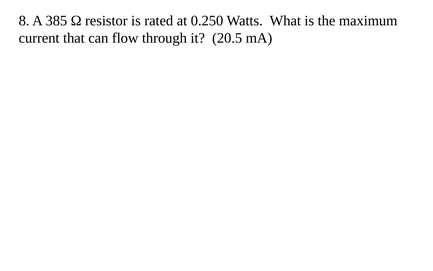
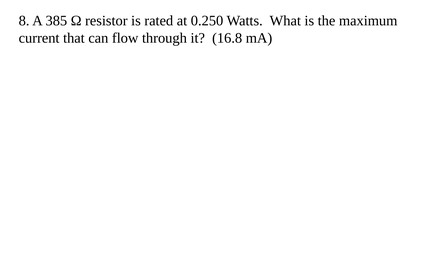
20.5: 20.5 -> 16.8
